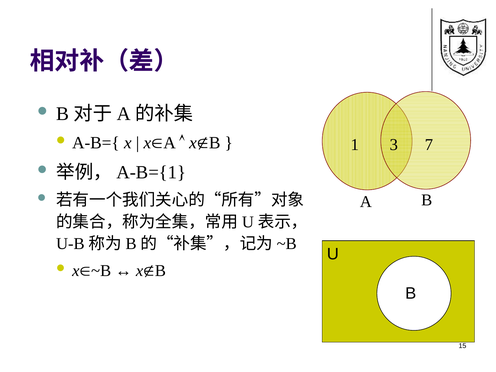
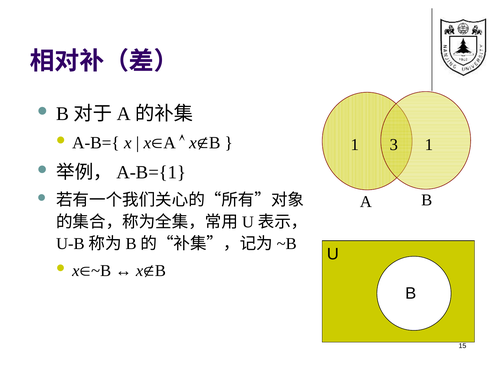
1 7: 7 -> 1
